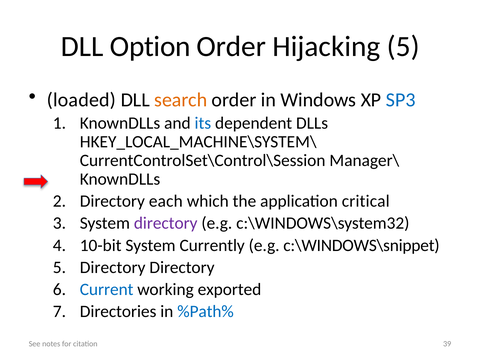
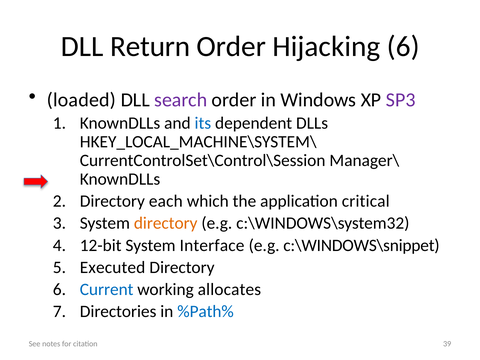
Option: Option -> Return
Hijacking 5: 5 -> 6
search colour: orange -> purple
SP3 colour: blue -> purple
directory at (166, 223) colour: purple -> orange
10-bit: 10-bit -> 12-bit
Currently: Currently -> Interface
Directory at (113, 267): Directory -> Executed
exported: exported -> allocates
